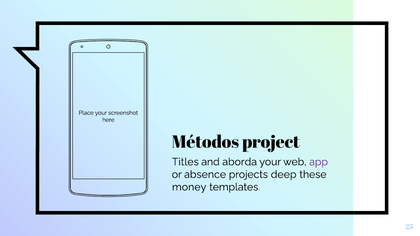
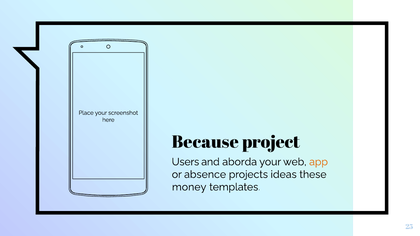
Métodos: Métodos -> Because
Titles: Titles -> Users
app colour: purple -> orange
deep: deep -> ideas
